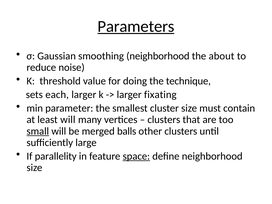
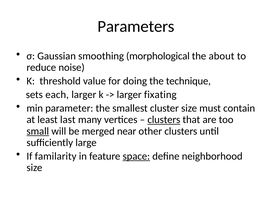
Parameters underline: present -> none
smoothing neighborhood: neighborhood -> morphological
least will: will -> last
clusters at (164, 120) underline: none -> present
balls: balls -> near
parallelity: parallelity -> familarity
